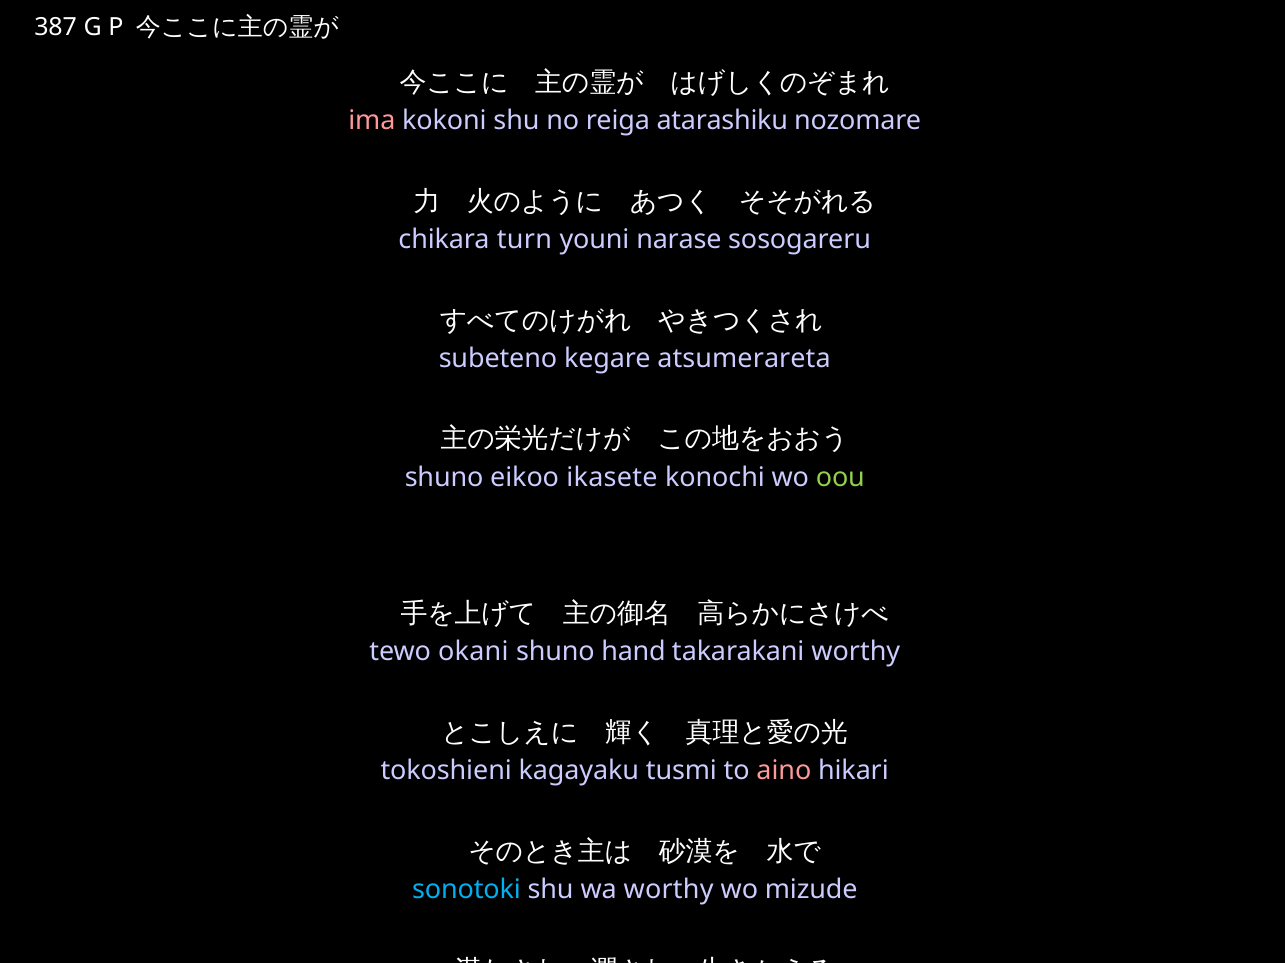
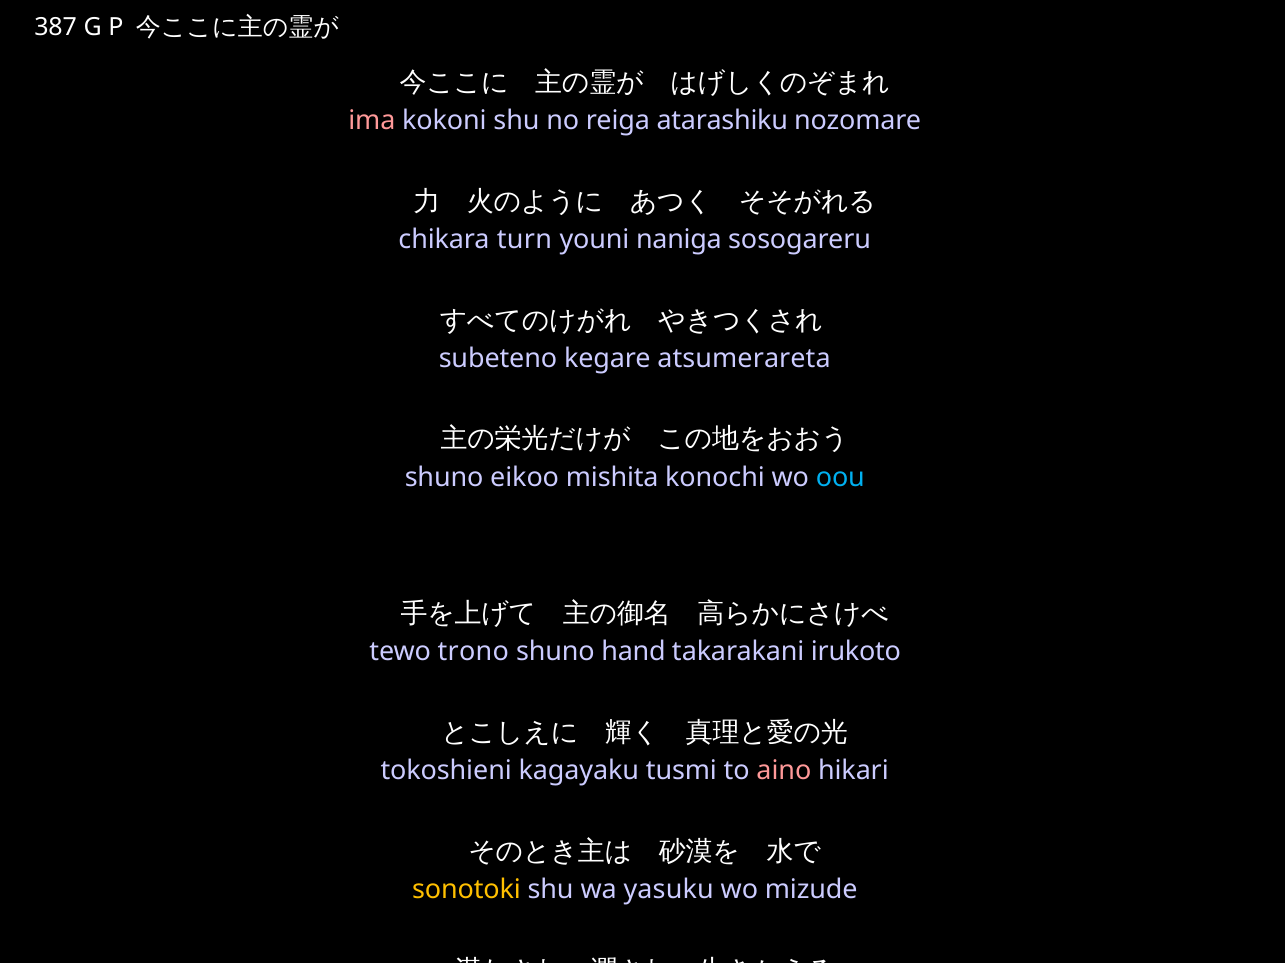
narase: narase -> naniga
ikasete: ikasete -> mishita
oou colour: light green -> light blue
okani: okani -> trono
takarakani worthy: worthy -> irukoto
sonotoki colour: light blue -> yellow
wa worthy: worthy -> yasuku
